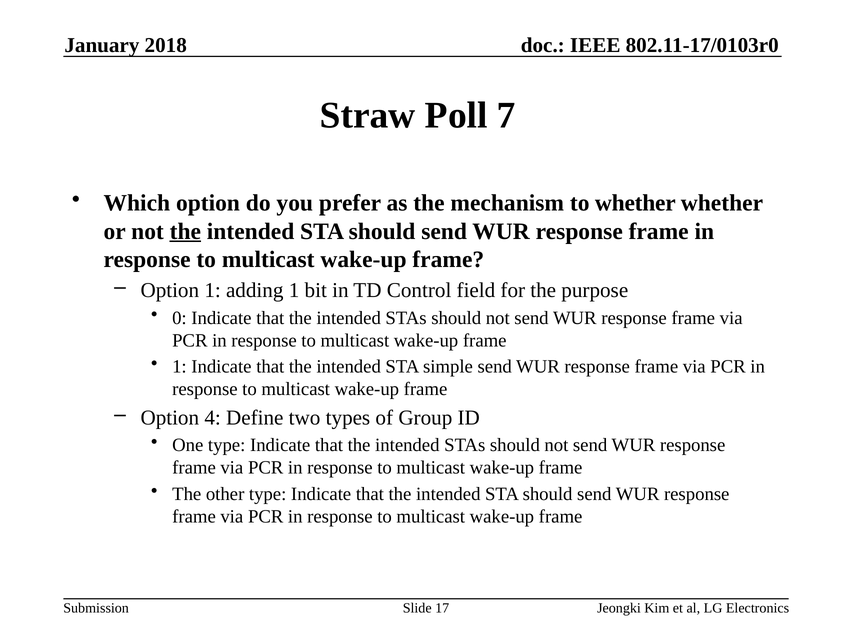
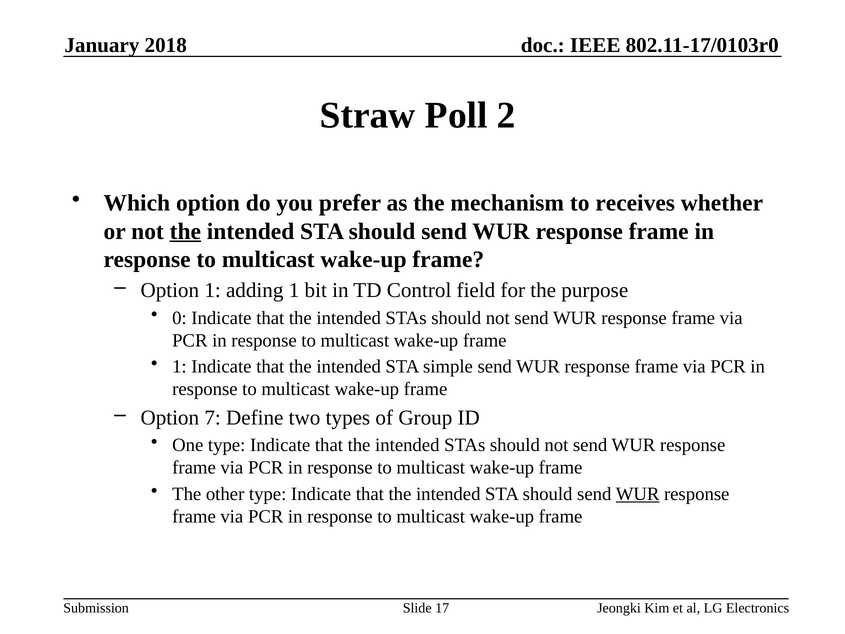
7: 7 -> 2
to whether: whether -> receives
4: 4 -> 7
WUR at (638, 494) underline: none -> present
